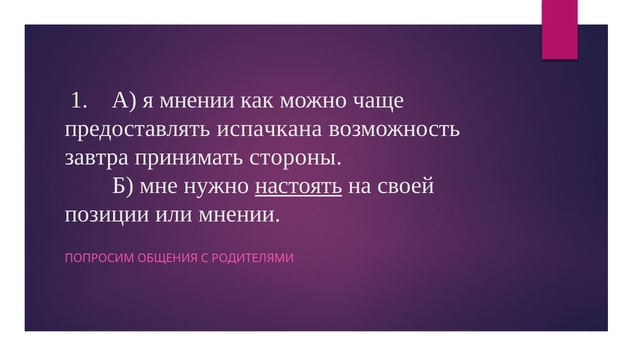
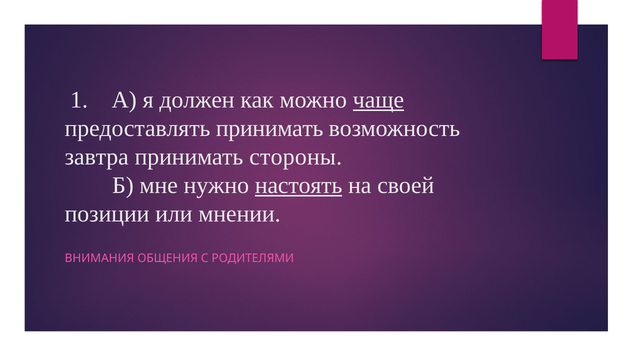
я мнении: мнении -> должен
чаще underline: none -> present
предоставлять испачкана: испачкана -> принимать
ПОПРОСИМ: ПОПРОСИМ -> ВНИМАНИЯ
